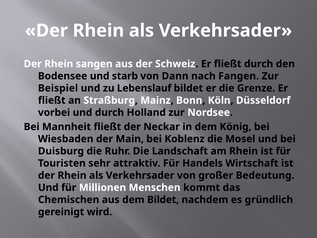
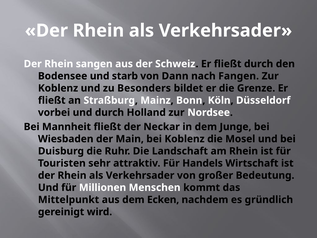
Beispiel at (58, 88): Beispiel -> Koblenz
Lebenslauf: Lebenslauf -> Besonders
König: König -> Junge
Chemischen: Chemischen -> Mittelpunkt
dem Bildet: Bildet -> Ecken
